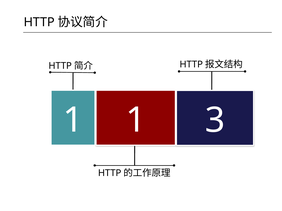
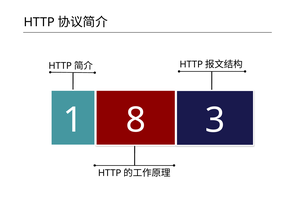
1 1: 1 -> 8
